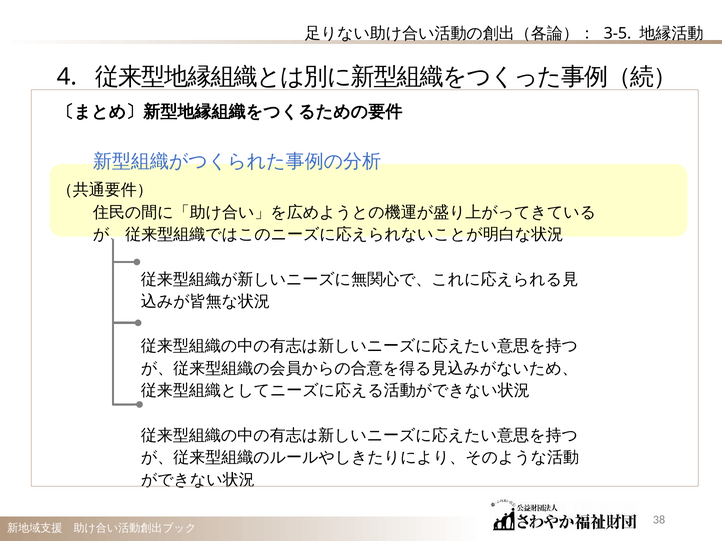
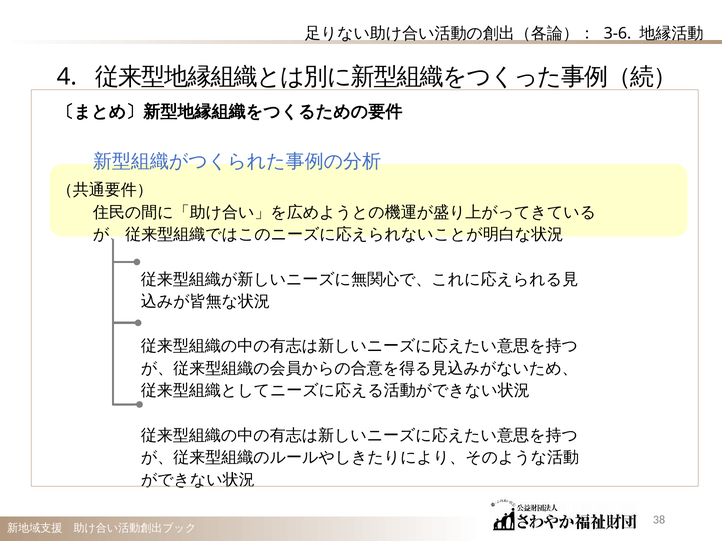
3-5: 3-5 -> 3-6
